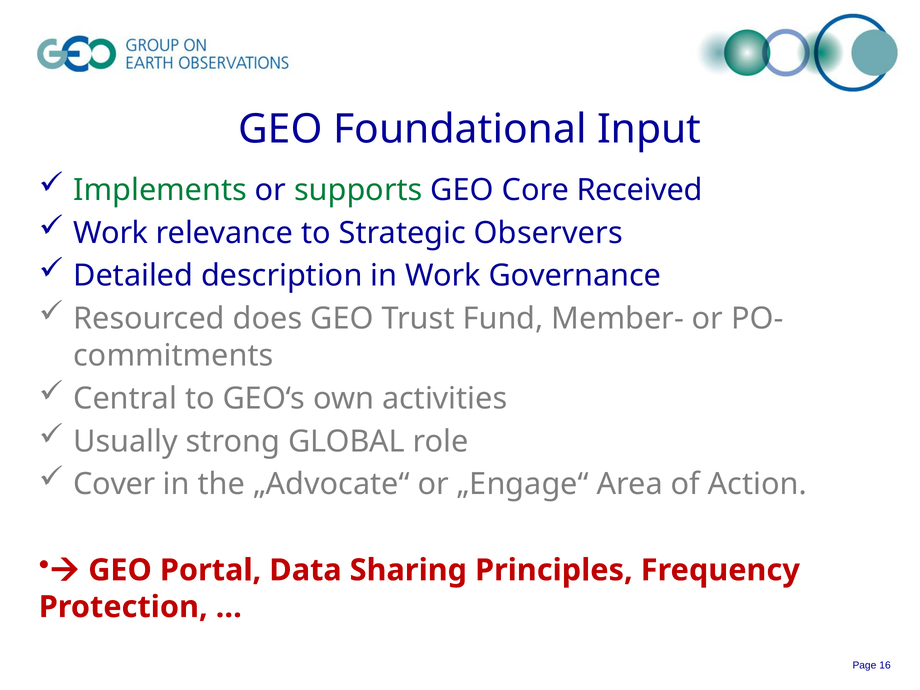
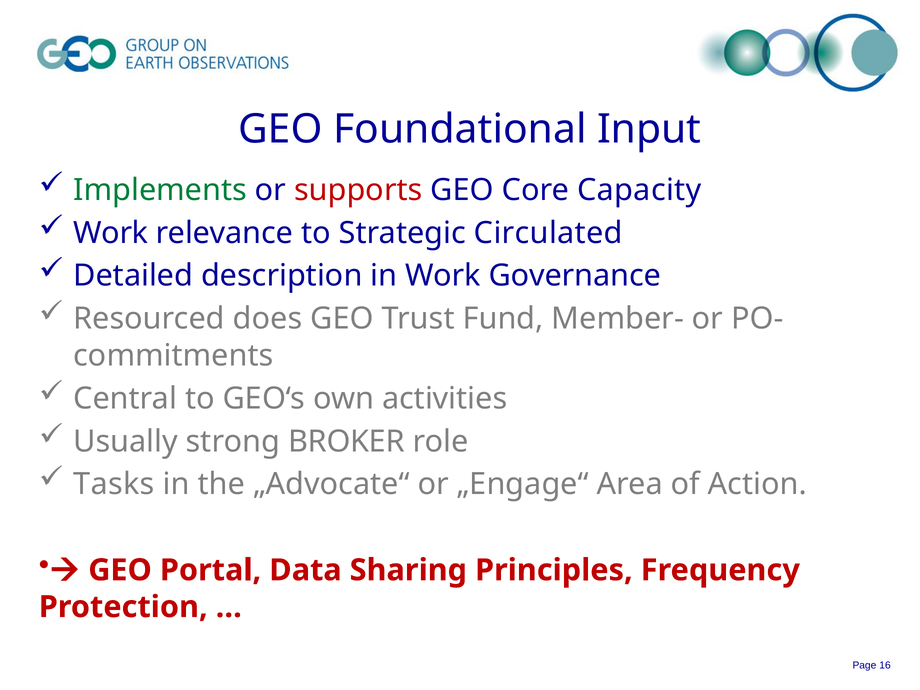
supports colour: green -> red
Received: Received -> Capacity
Observers: Observers -> Circulated
GLOBAL: GLOBAL -> BROKER
Cover: Cover -> Tasks
